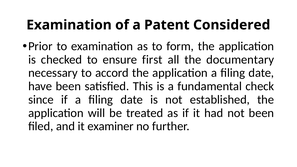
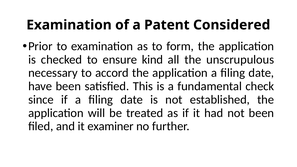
first: first -> kind
documentary: documentary -> unscrupulous
